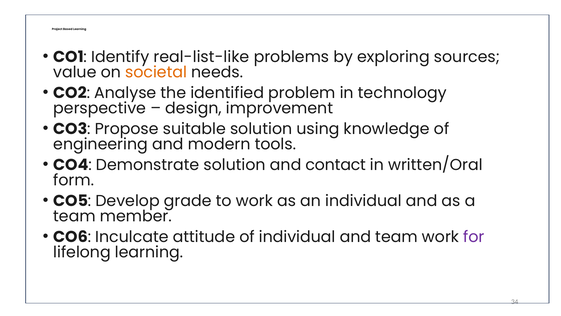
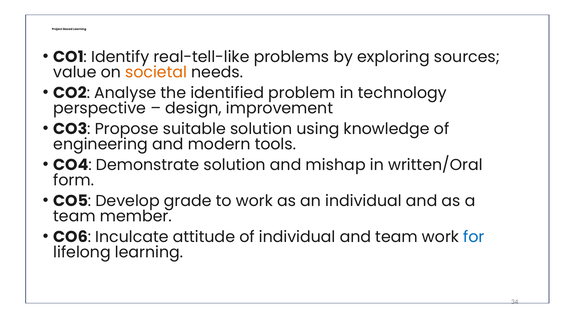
real-list-like: real-list-like -> real-tell-like
contact: contact -> mishap
for colour: purple -> blue
